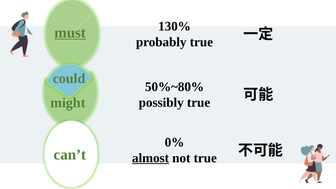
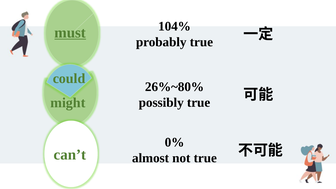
130%: 130% -> 104%
50%~80%: 50%~80% -> 26%~80%
almost underline: present -> none
